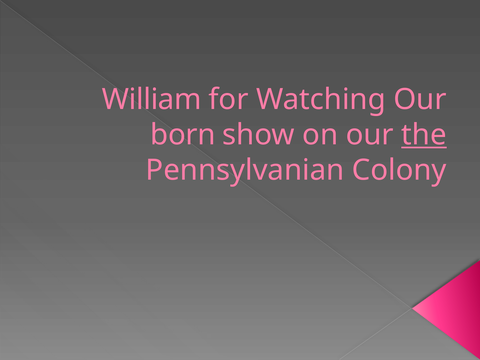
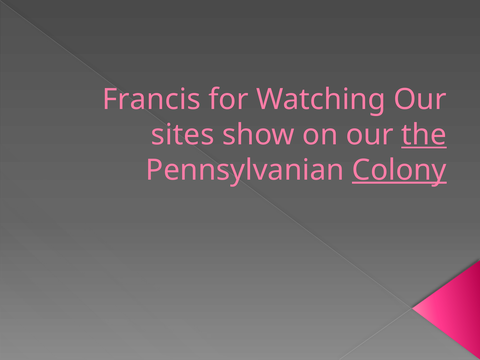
William: William -> Francis
born: born -> sites
Colony underline: none -> present
